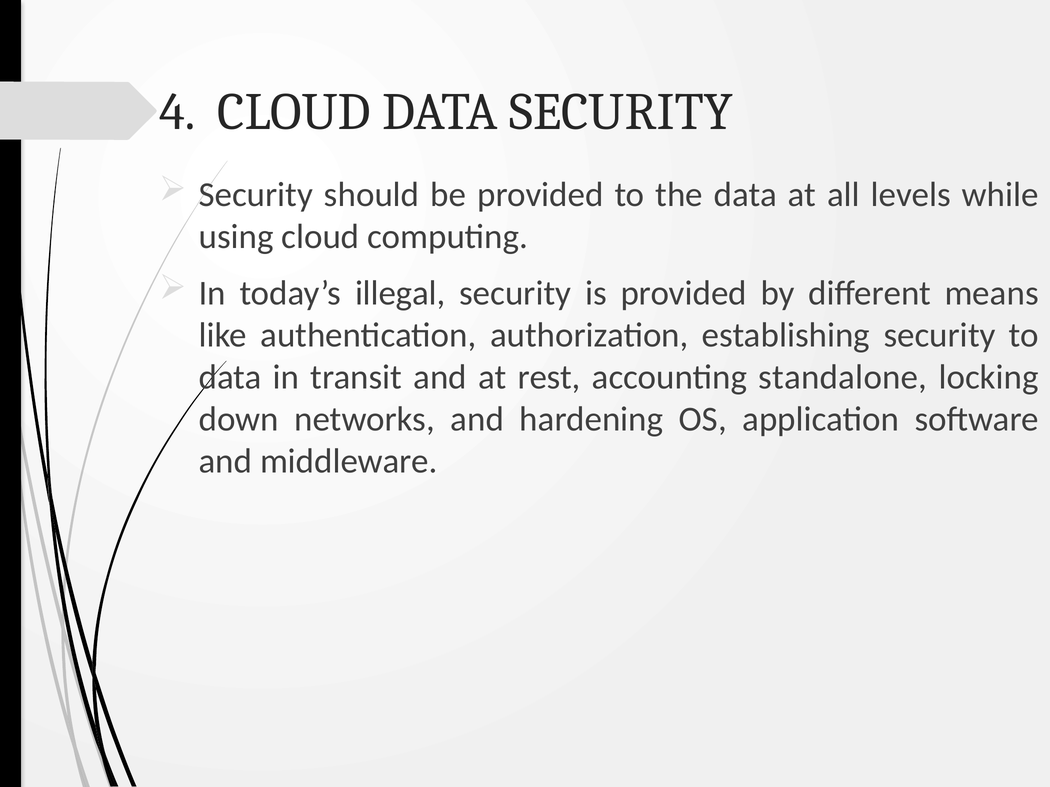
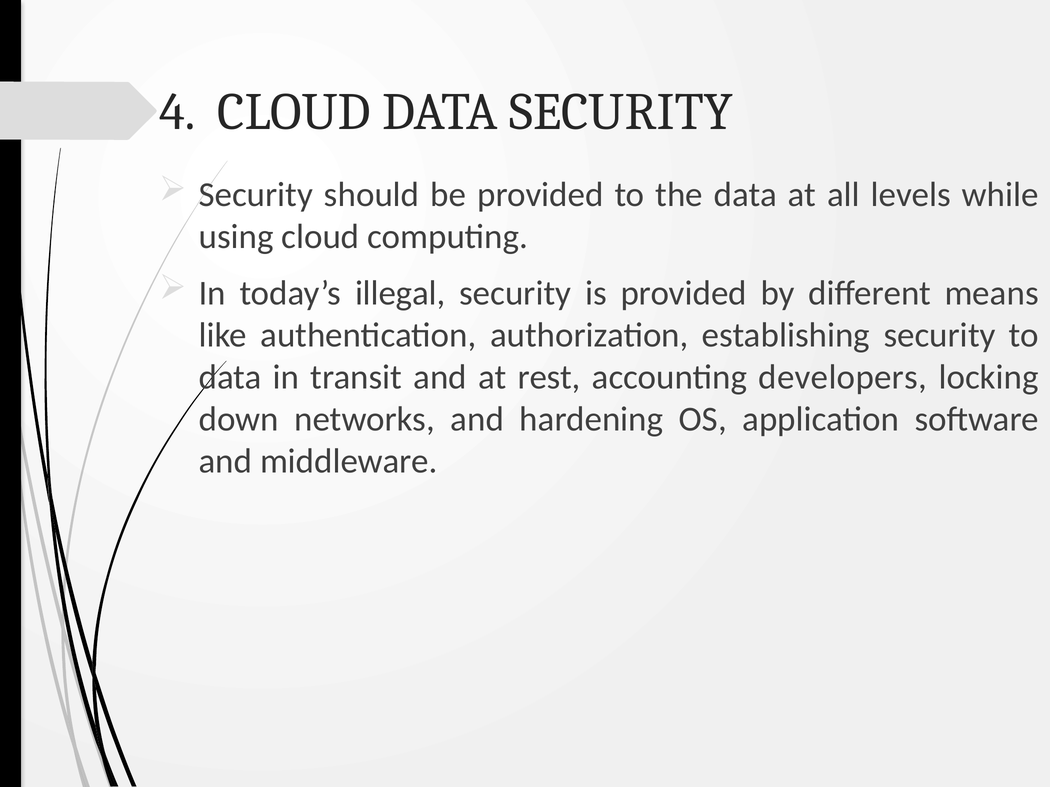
standalone: standalone -> developers
